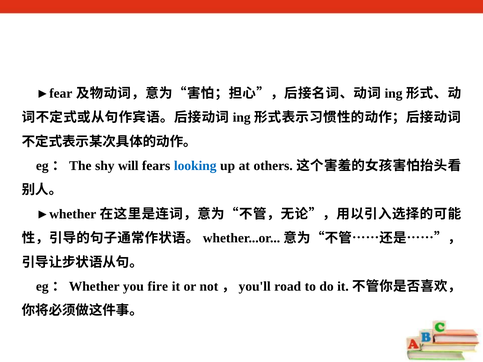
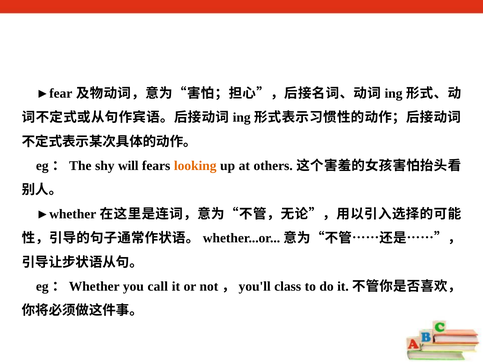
looking colour: blue -> orange
fire: fire -> call
road: road -> class
